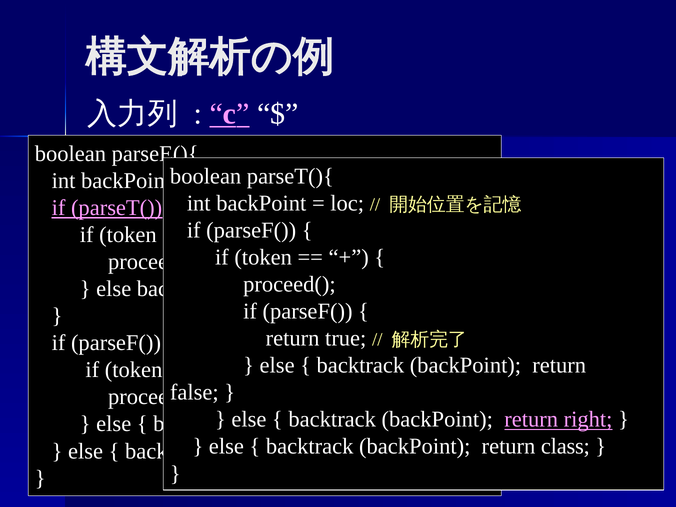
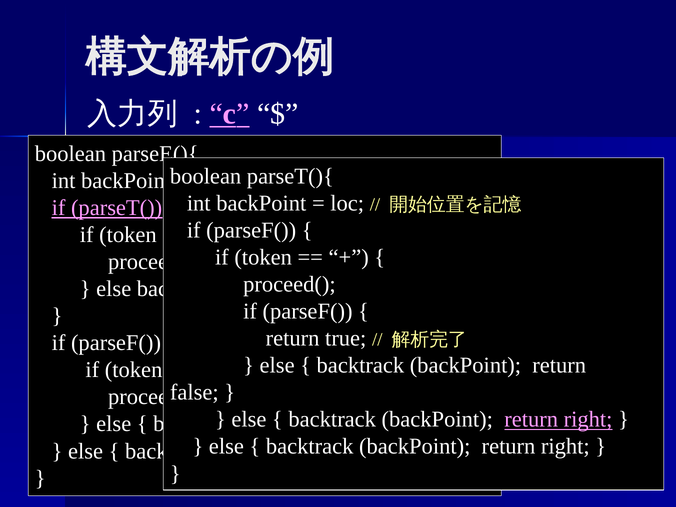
class at (565, 447): class -> right
